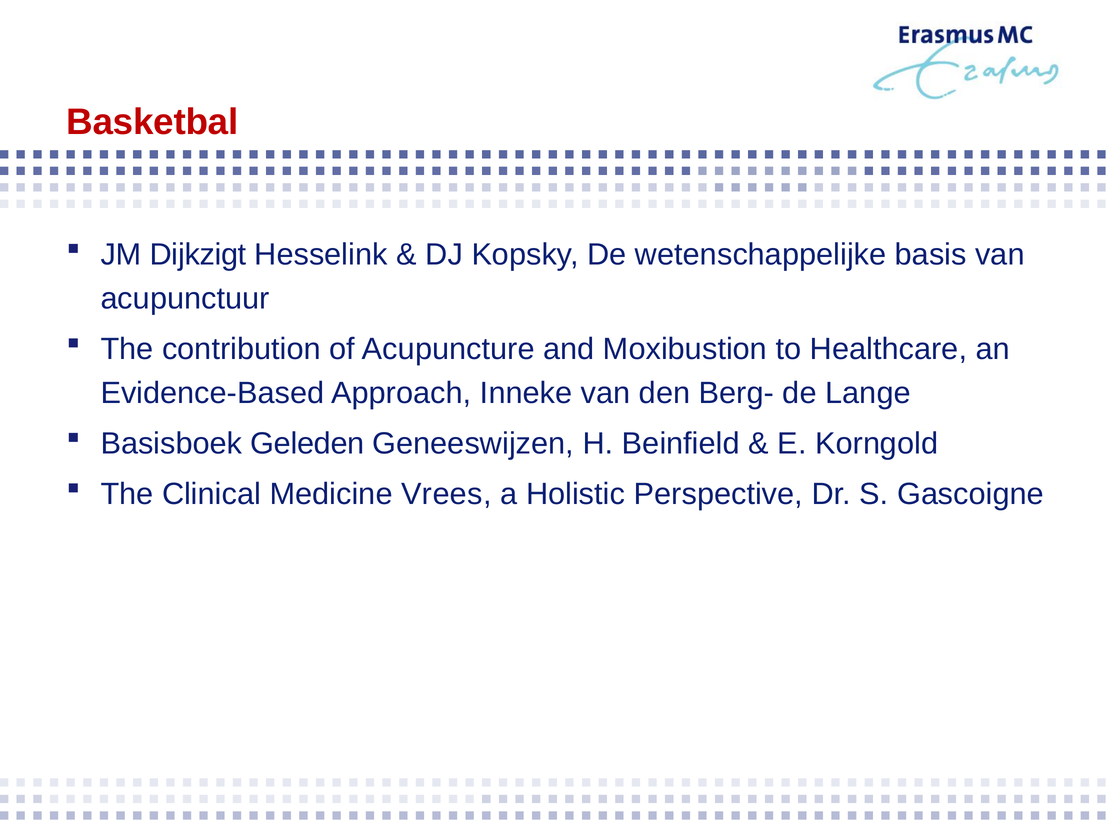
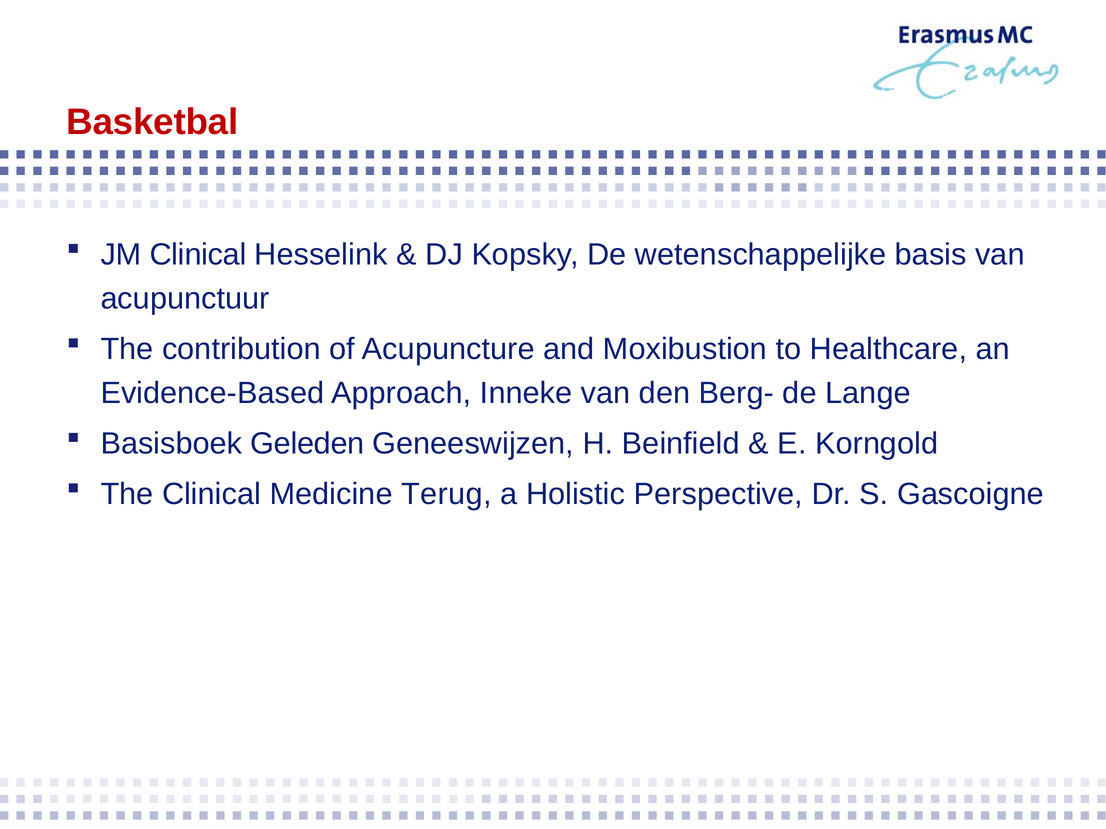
JM Dijkzigt: Dijkzigt -> Clinical
Vrees: Vrees -> Terug
